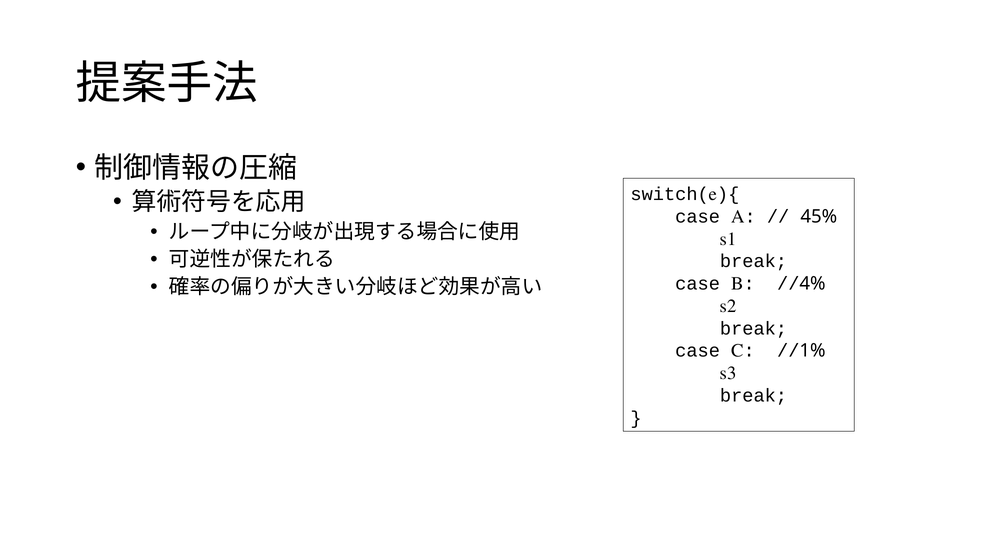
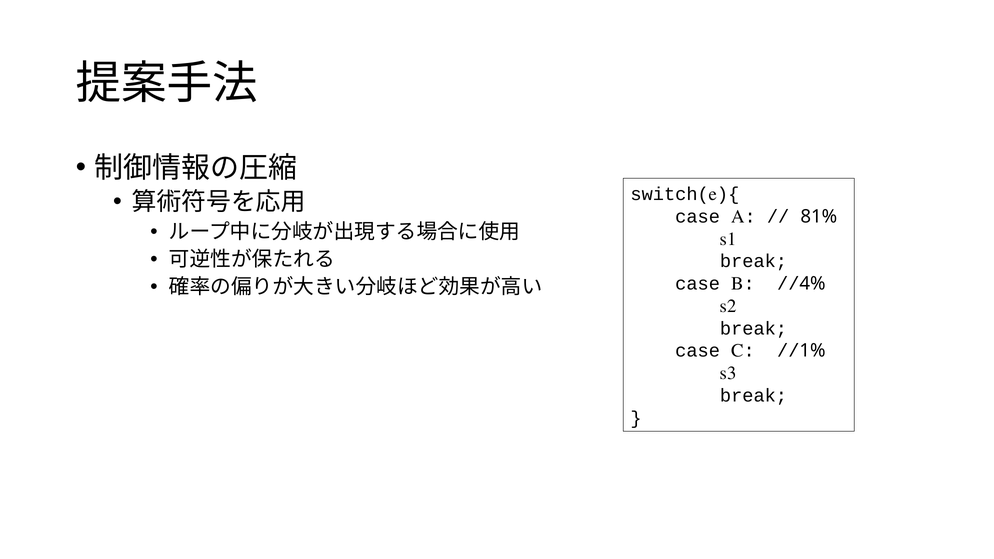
45%: 45% -> 81%
